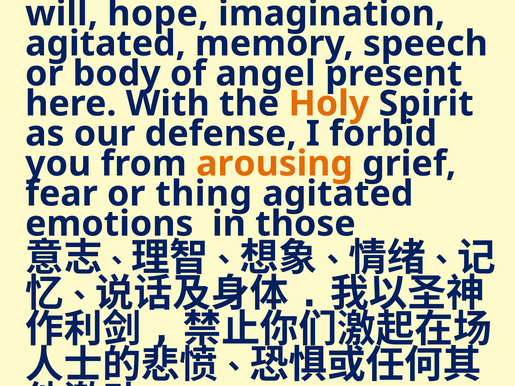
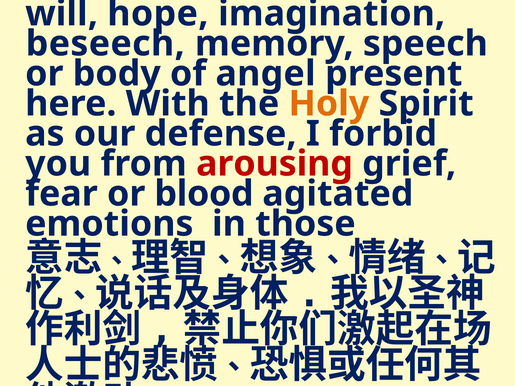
agitated at (105, 44): agitated -> beseech
arousing colour: orange -> red
thing: thing -> blood
